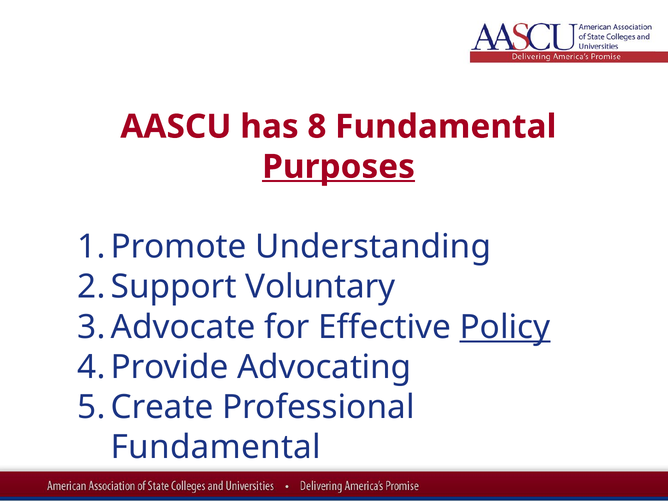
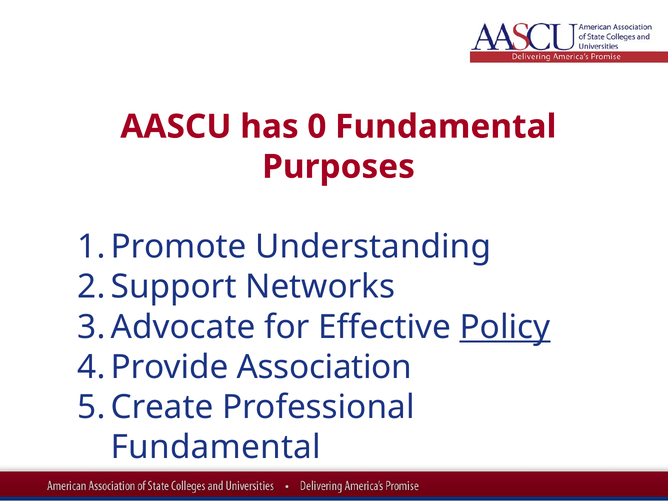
8: 8 -> 0
Purposes underline: present -> none
Voluntary: Voluntary -> Networks
Advocating: Advocating -> Association
